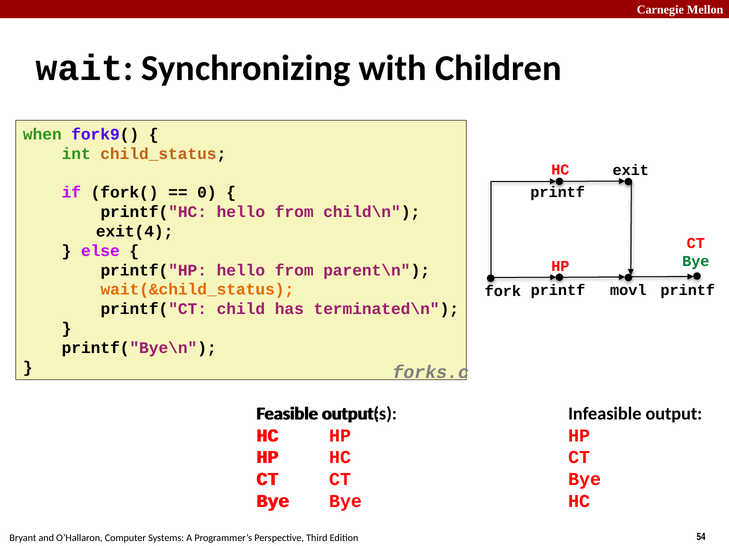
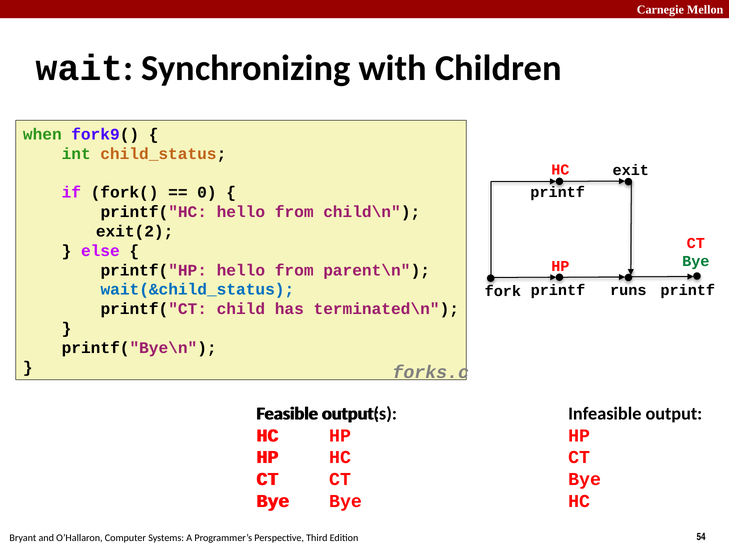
exit(4: exit(4 -> exit(2
wait(&child_status colour: orange -> blue
movl: movl -> runs
